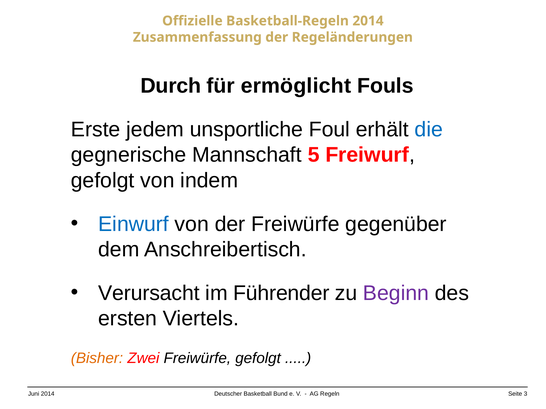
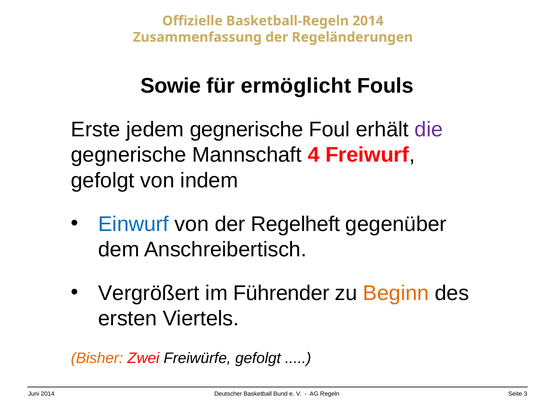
Durch: Durch -> Sowie
jedem unsportliche: unsportliche -> gegnerische
die colour: blue -> purple
5: 5 -> 4
der Freiwürfe: Freiwürfe -> Regelheft
Verursacht: Verursacht -> Vergrößert
Beginn colour: purple -> orange
